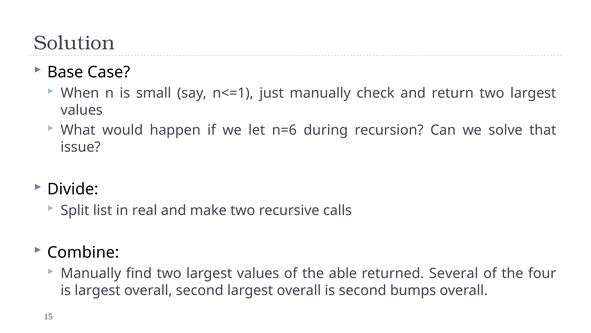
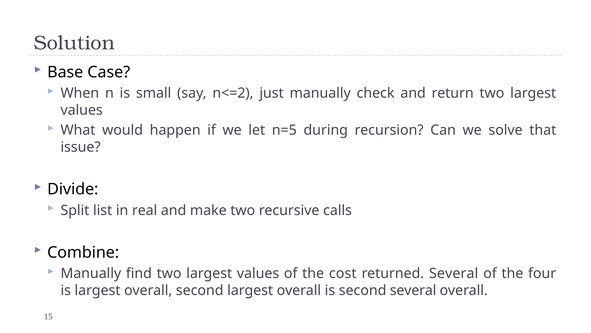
n<=1: n<=1 -> n<=2
n=6: n=6 -> n=5
able: able -> cost
second bumps: bumps -> several
